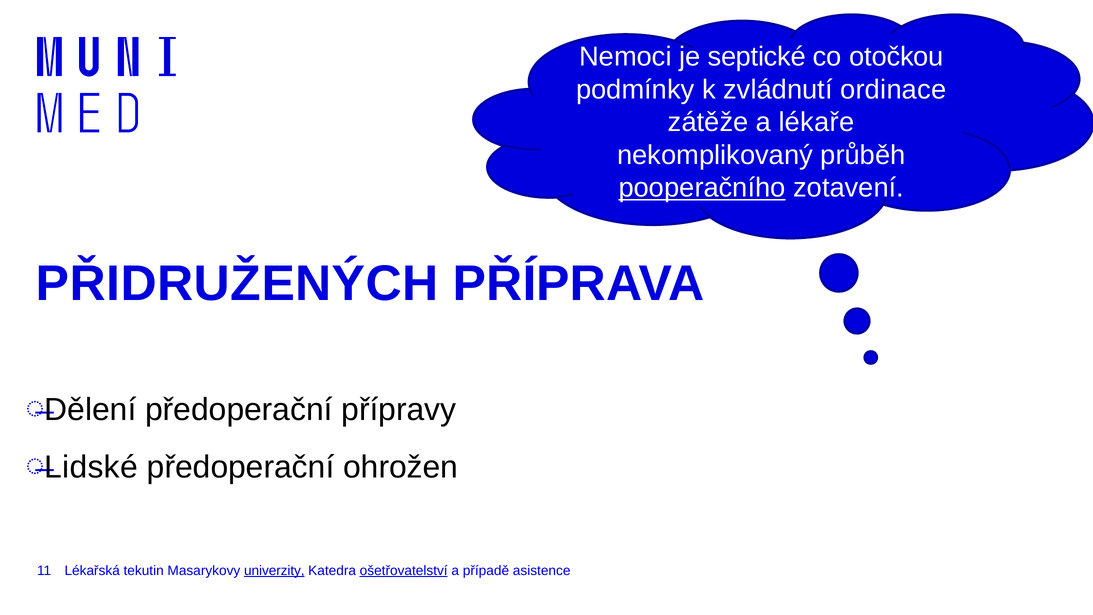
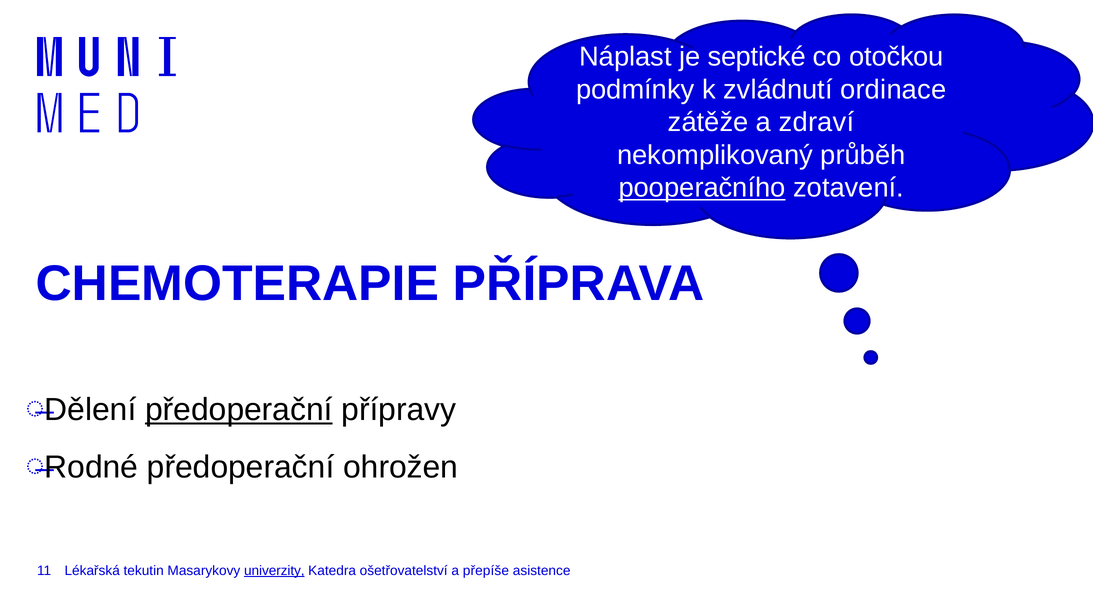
Nemoci: Nemoci -> Náplast
lékaře: lékaře -> zdraví
PŘIDRUŽENÝCH: PŘIDRUŽENÝCH -> CHEMOTERAPIE
předoperační at (239, 410) underline: none -> present
Lidské: Lidské -> Rodné
ošetřovatelství underline: present -> none
případě: případě -> přepíše
